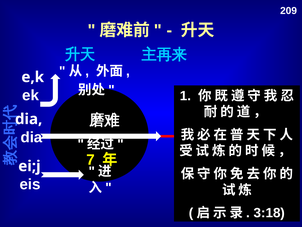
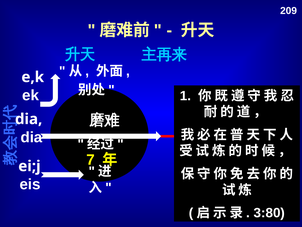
3:18: 3:18 -> 3:80
